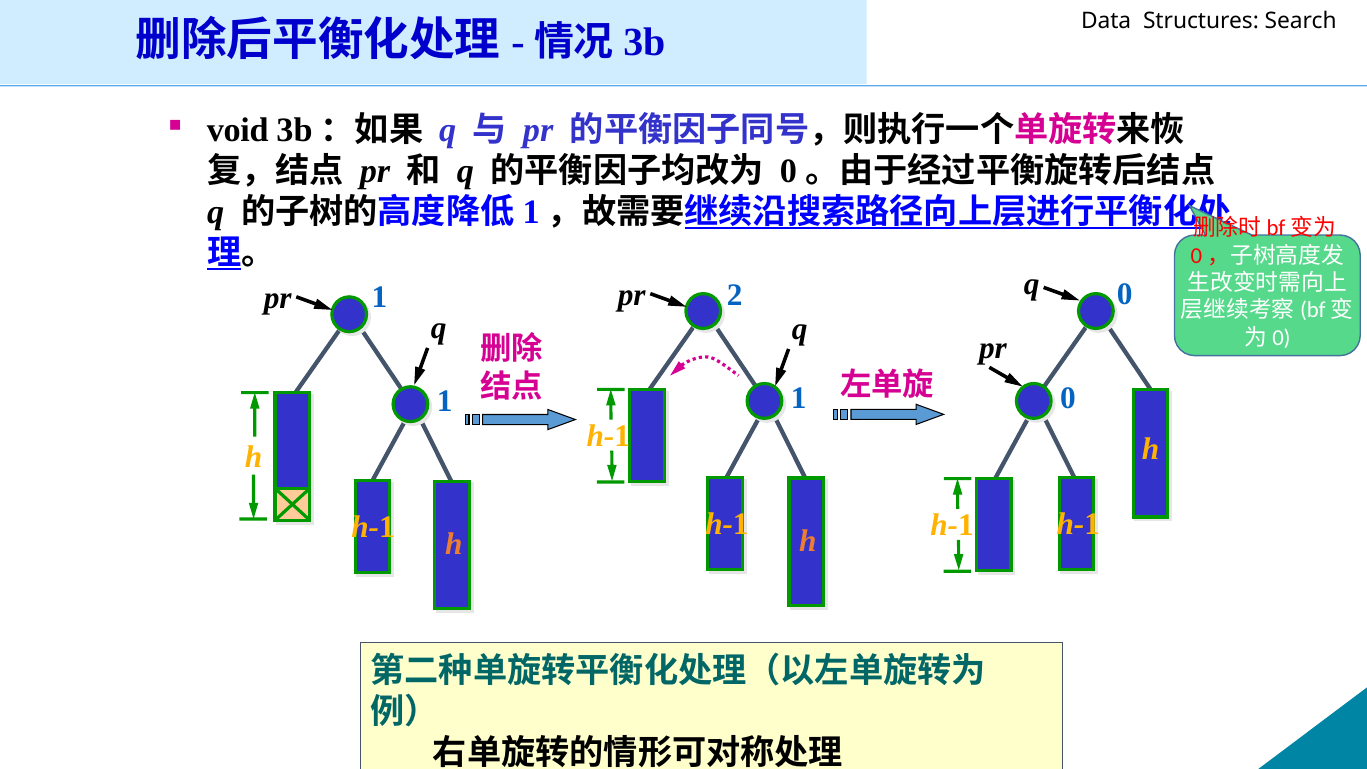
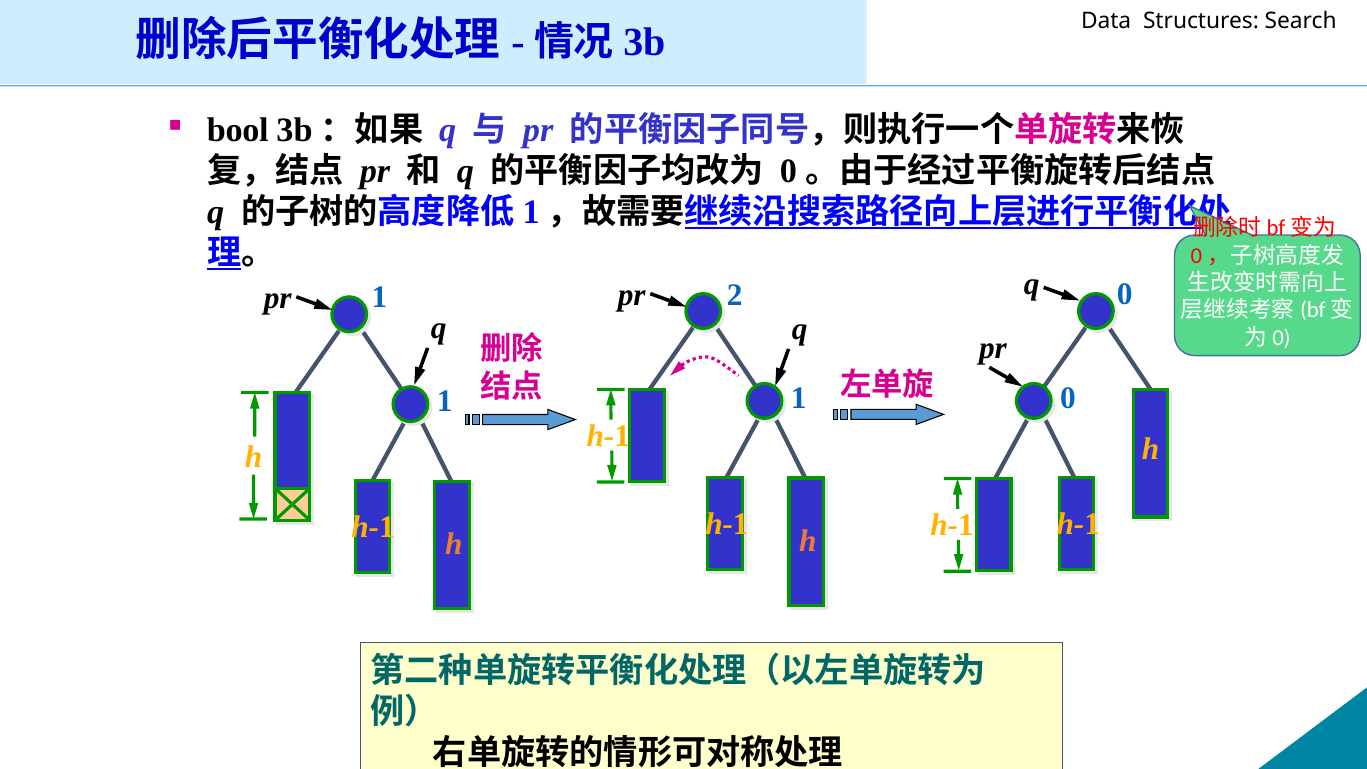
void: void -> bool
